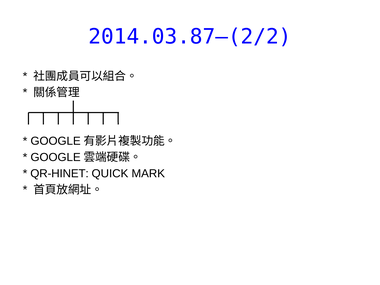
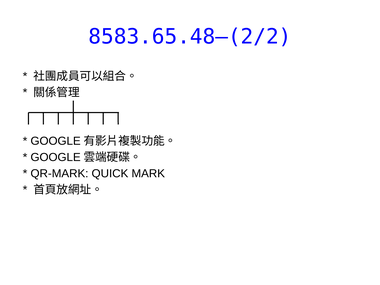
2014.03.87—(2/2: 2014.03.87—(2/2 -> 8583.65.48—(2/2
QR-HINET: QR-HINET -> QR-MARK
